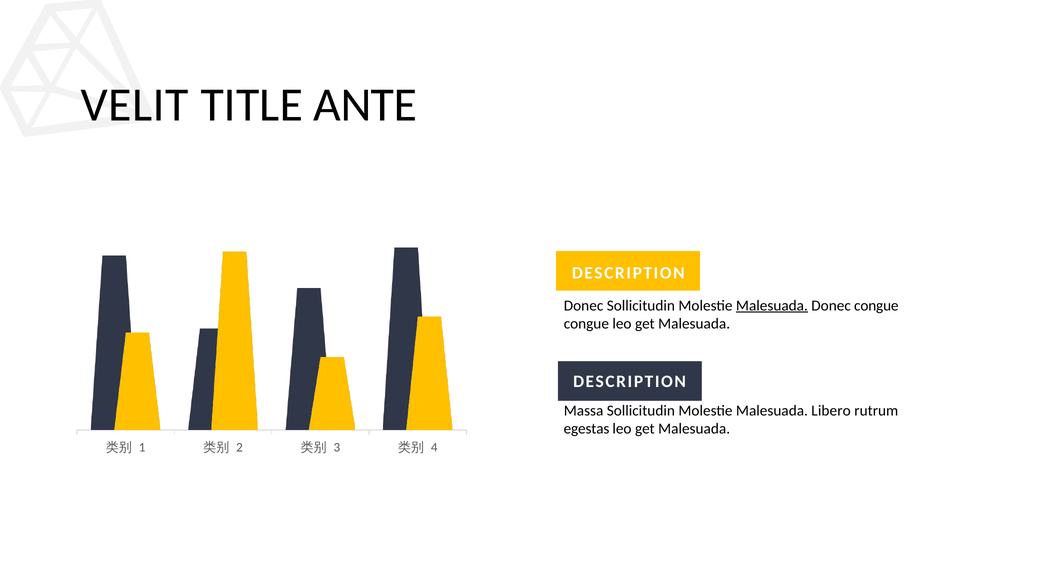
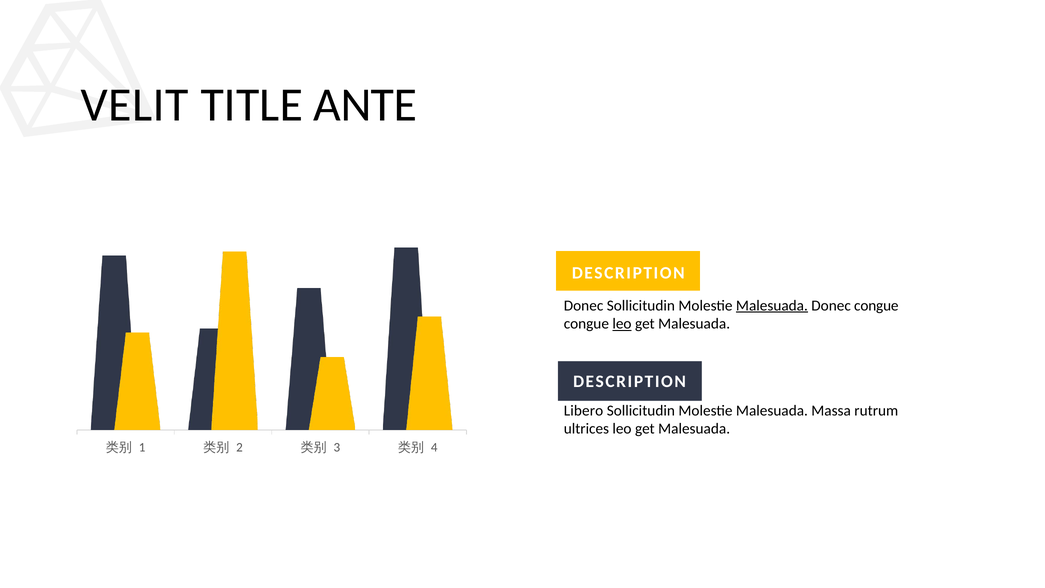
leo at (622, 324) underline: none -> present
Massa: Massa -> Libero
Libero: Libero -> Massa
egestas: egestas -> ultrices
